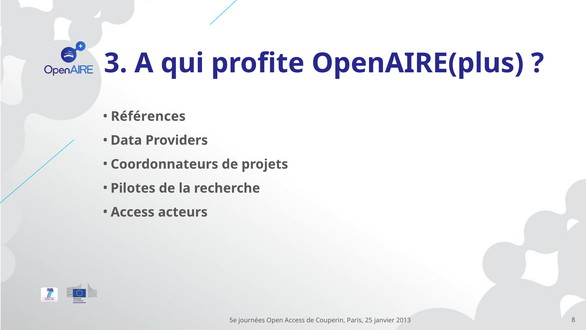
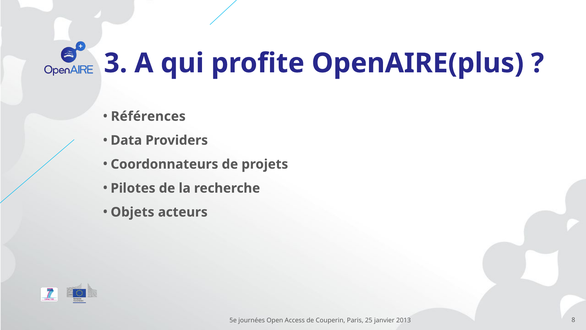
Access at (133, 212): Access -> Objets
